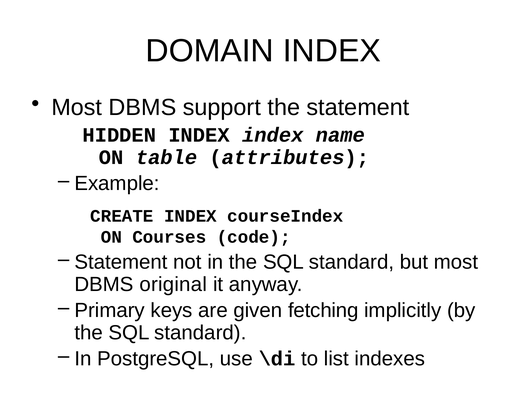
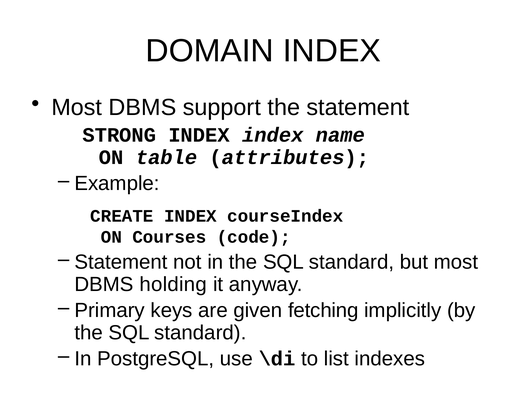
HIDDEN: HIDDEN -> STRONG
original: original -> holding
